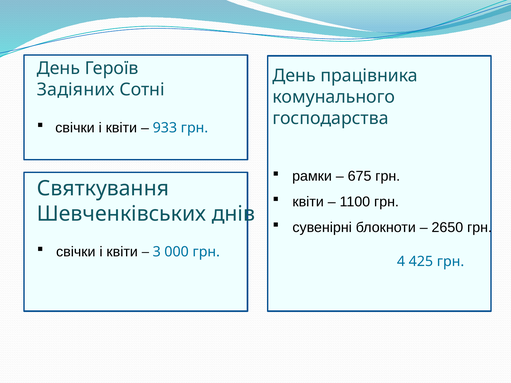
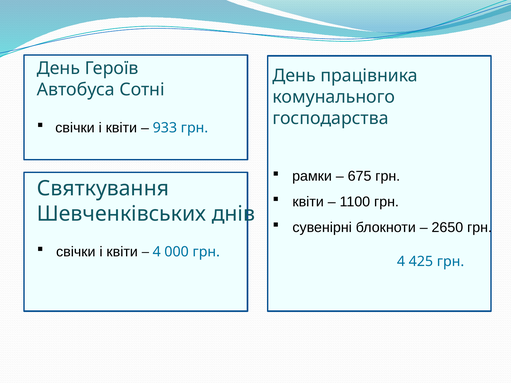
Задіяних: Задіяних -> Автобуса
3 at (157, 252): 3 -> 4
